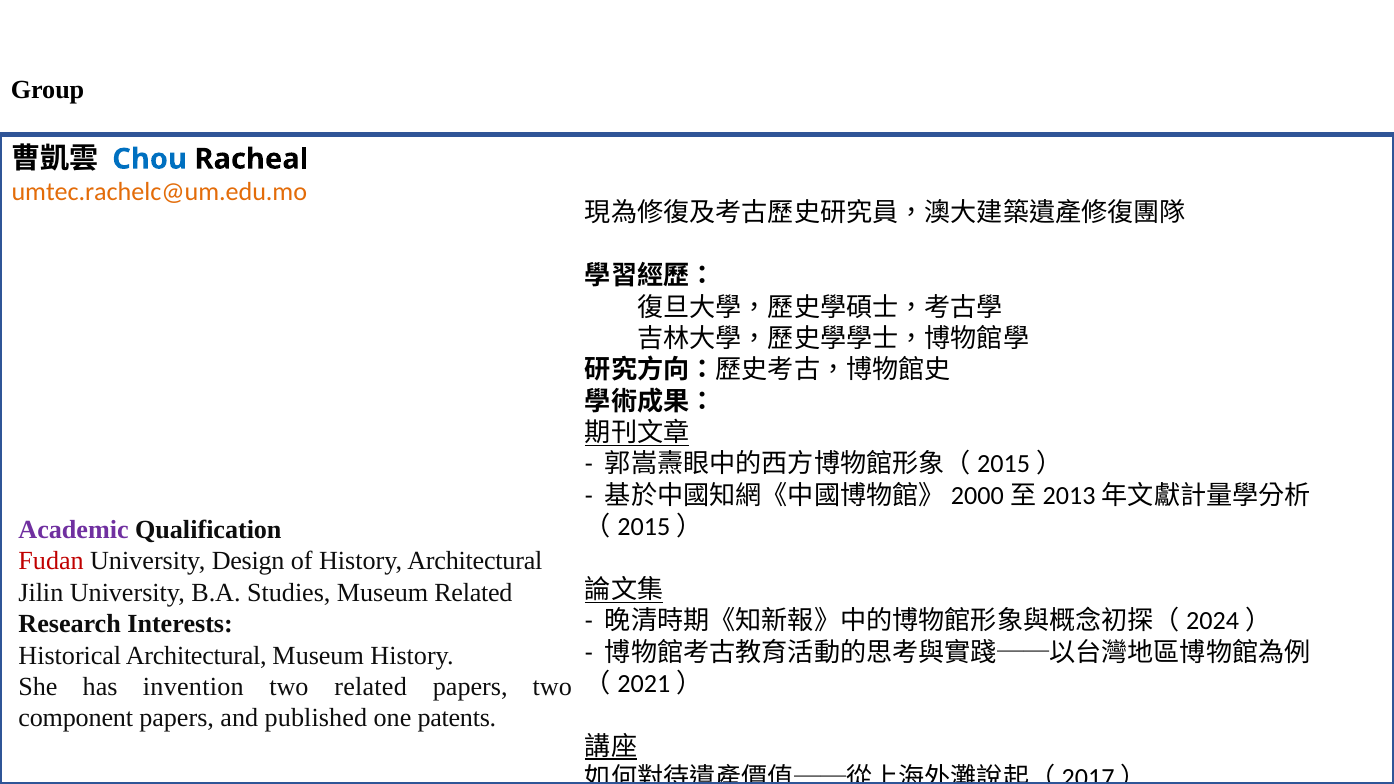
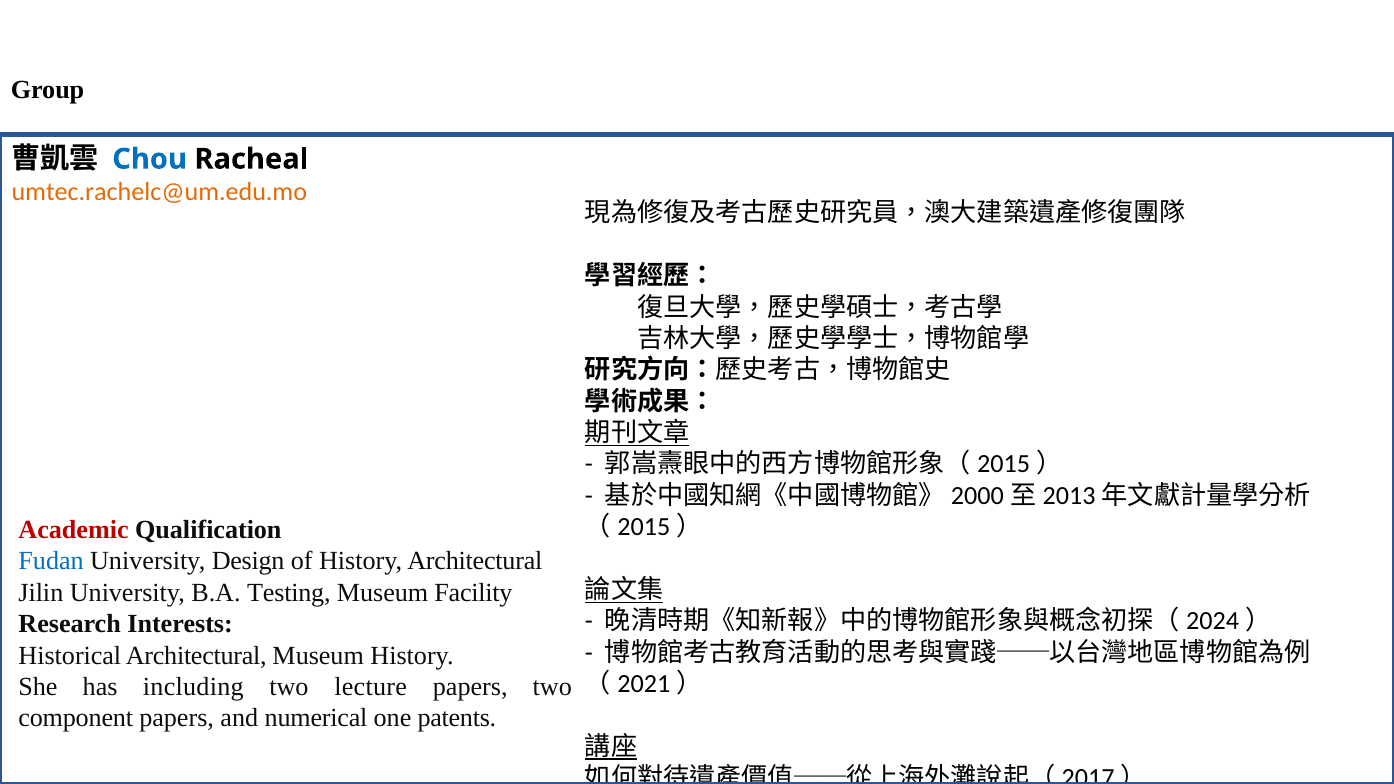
Academic colour: purple -> red
Fudan colour: red -> blue
Studies: Studies -> Testing
Museum Related: Related -> Facility
invention: invention -> including
two related: related -> lecture
published: published -> numerical
